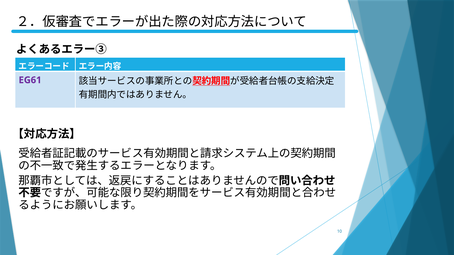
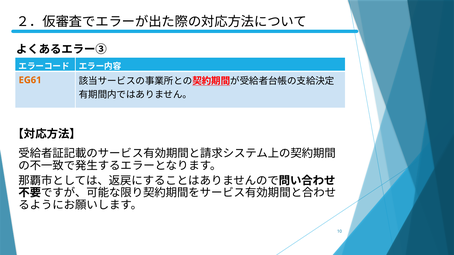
EG61 colour: purple -> orange
